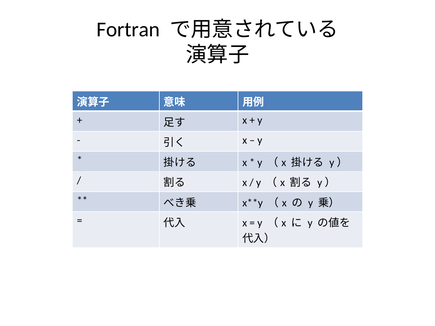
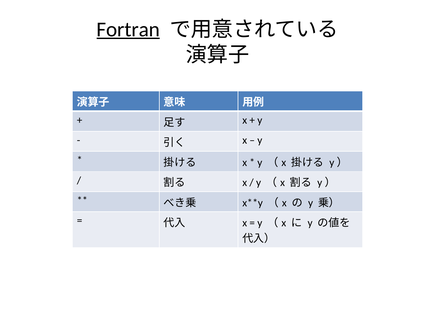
Fortran underline: none -> present
